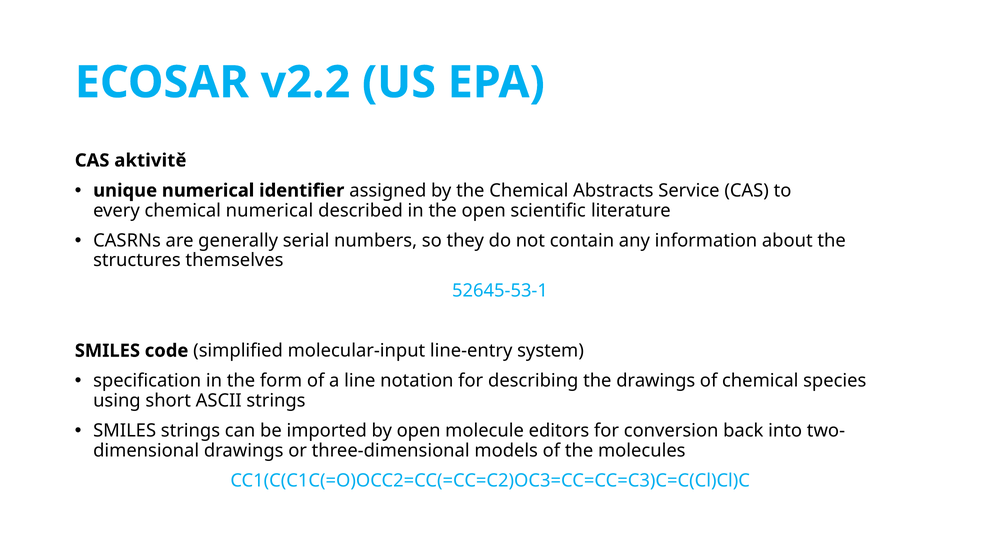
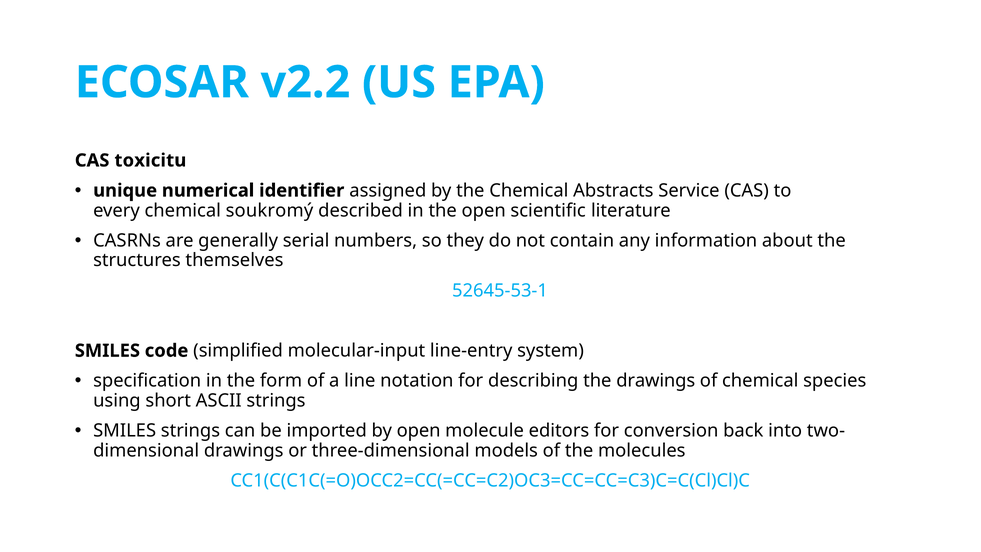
aktivitě: aktivitě -> toxicitu
chemical numerical: numerical -> soukromý
